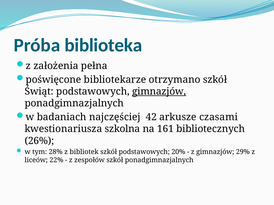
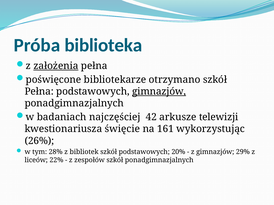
założenia underline: none -> present
Świąt at (39, 92): Świąt -> Pełna
czasami: czasami -> telewizji
szkolna: szkolna -> święcie
bibliotecznych: bibliotecznych -> wykorzystując
